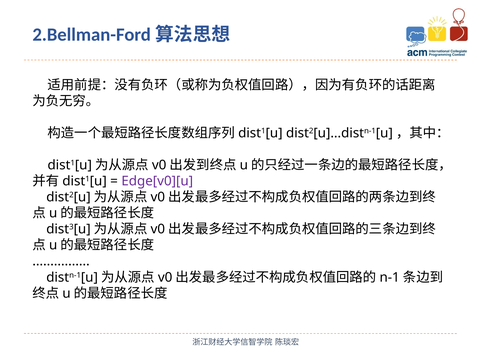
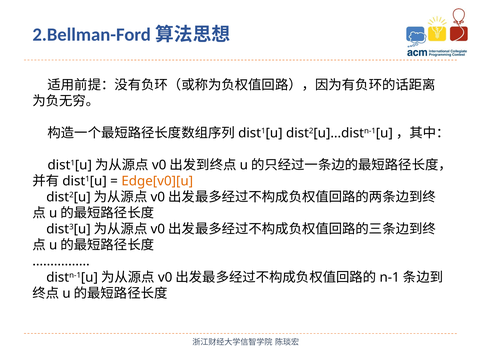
Edge[v0][u colour: purple -> orange
